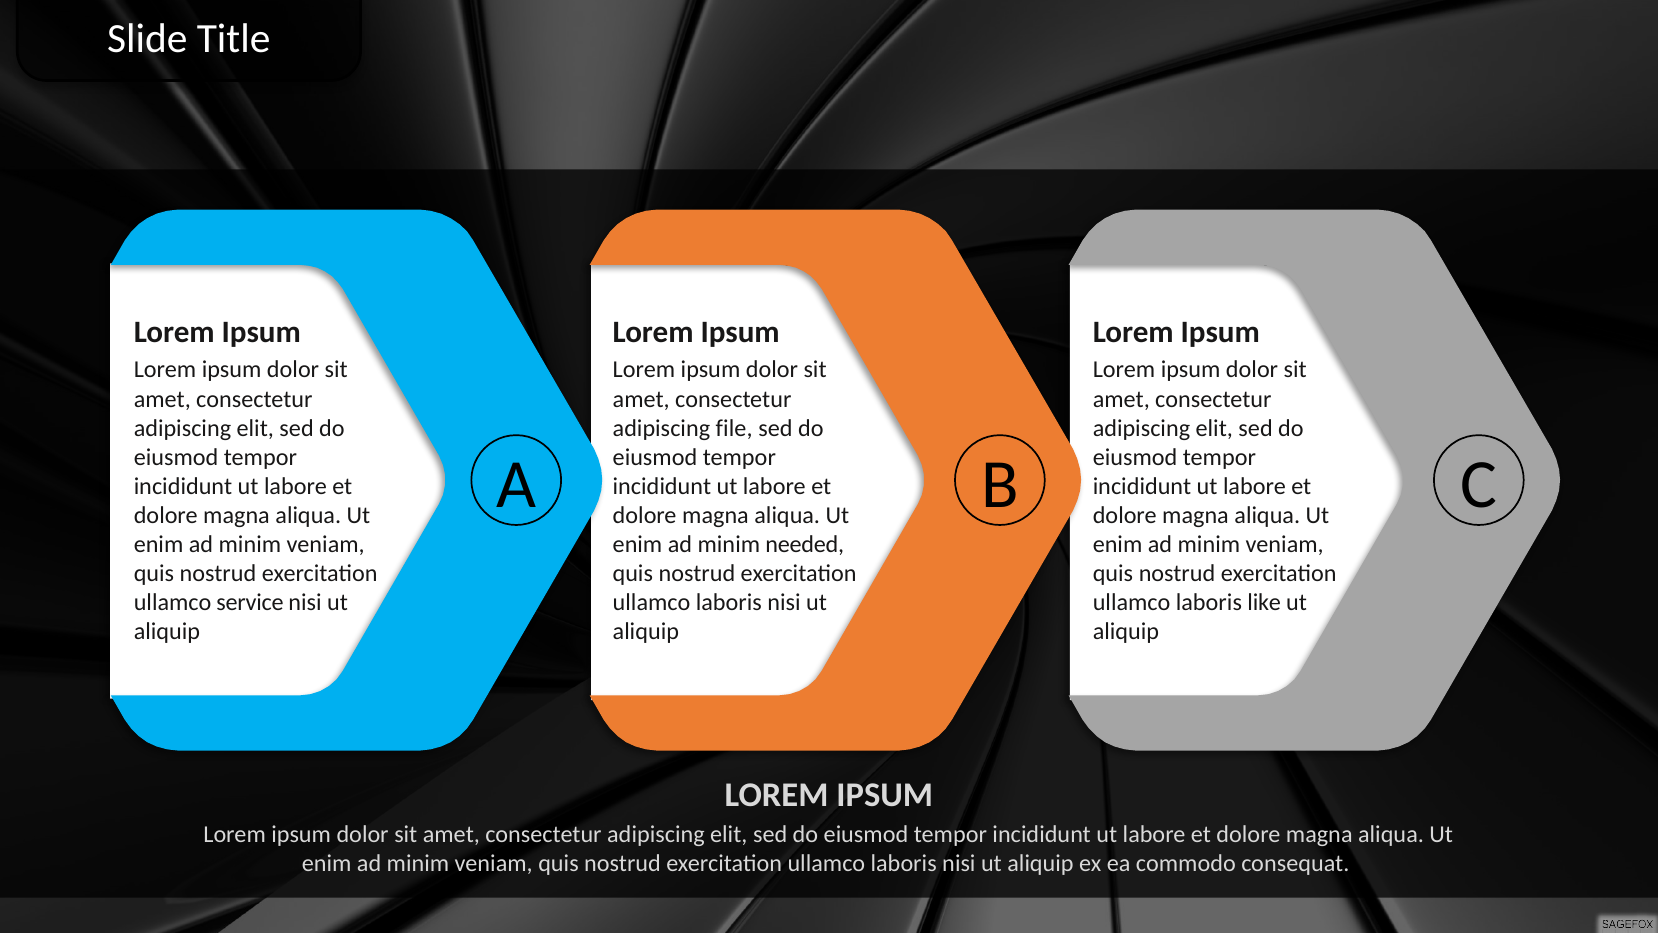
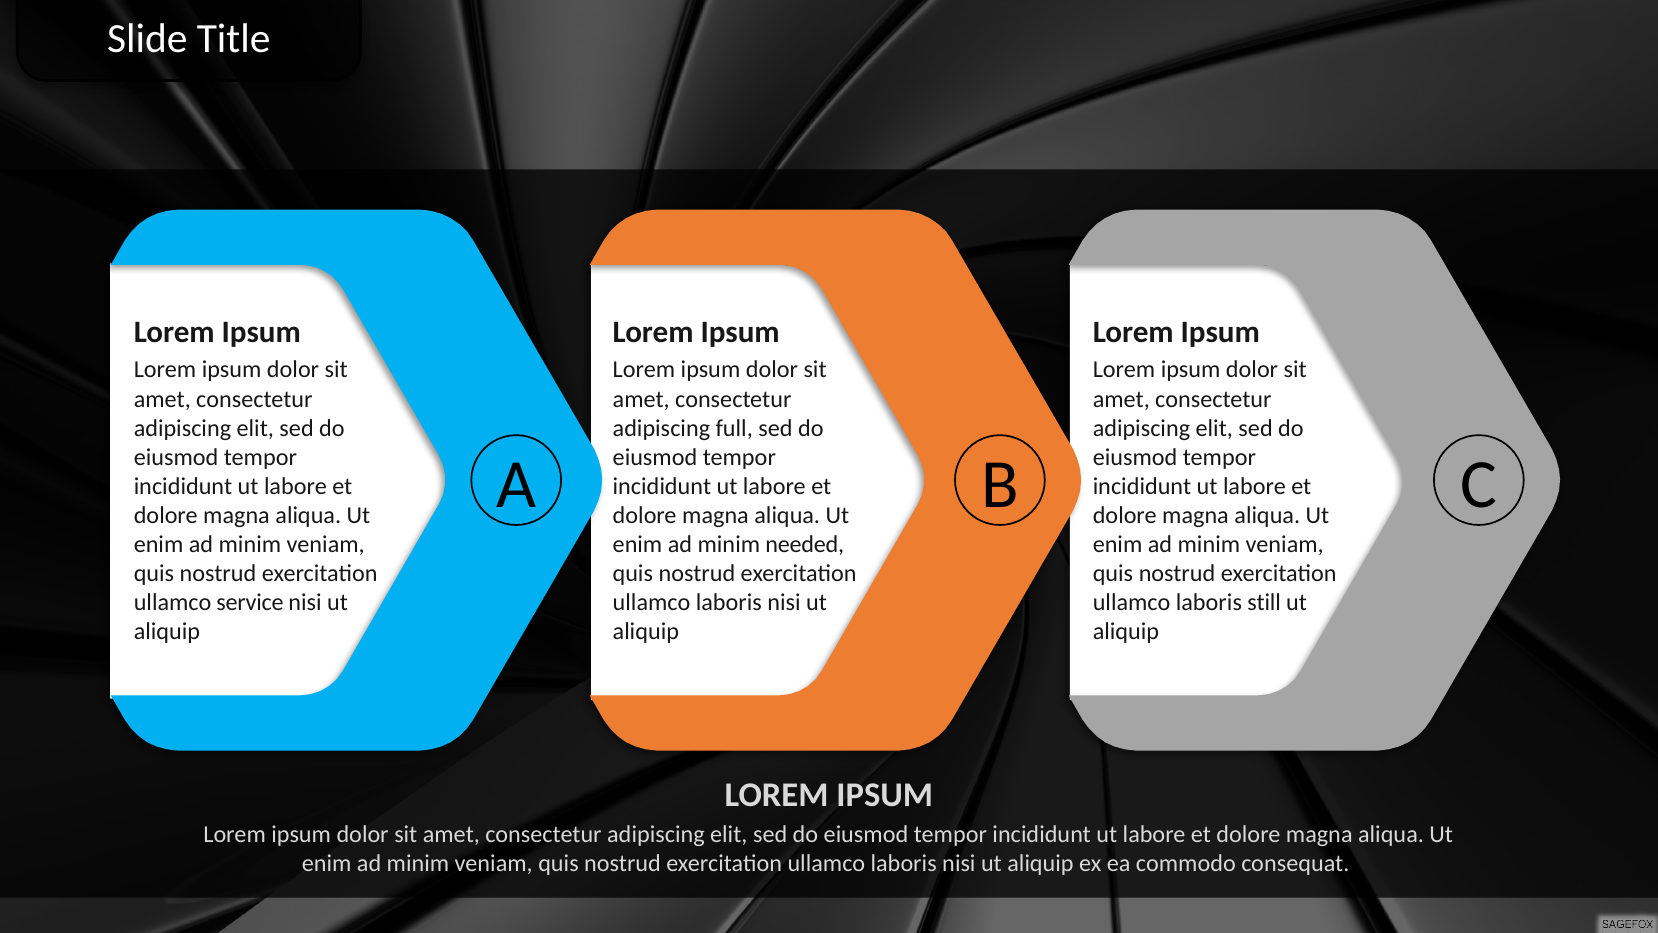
file: file -> full
like: like -> still
